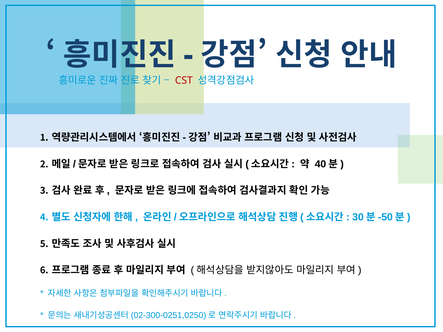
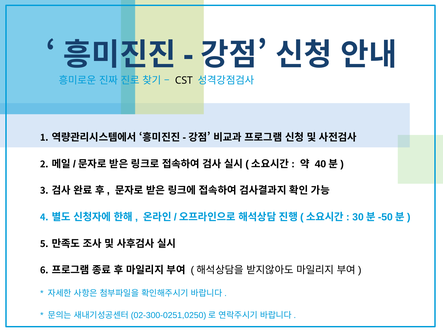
CST colour: red -> black
